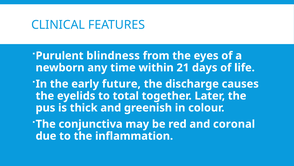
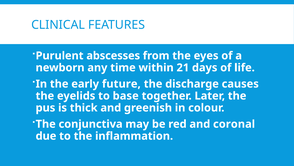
blindness: blindness -> abscesses
total: total -> base
